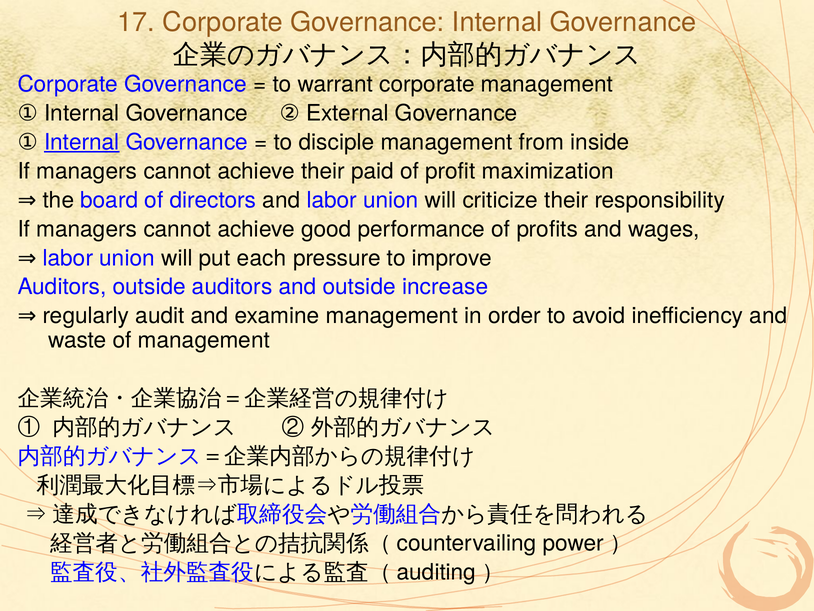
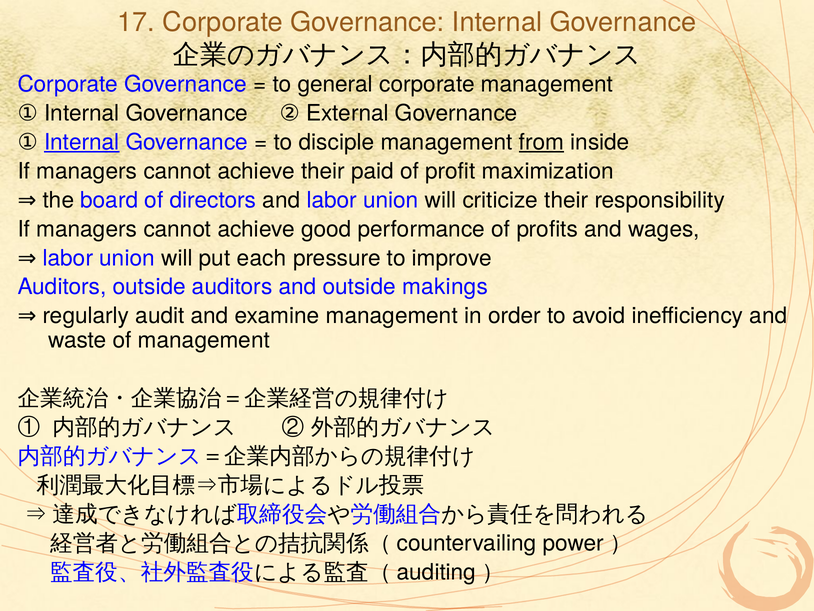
warrant: warrant -> general
from underline: none -> present
increase: increase -> makings
